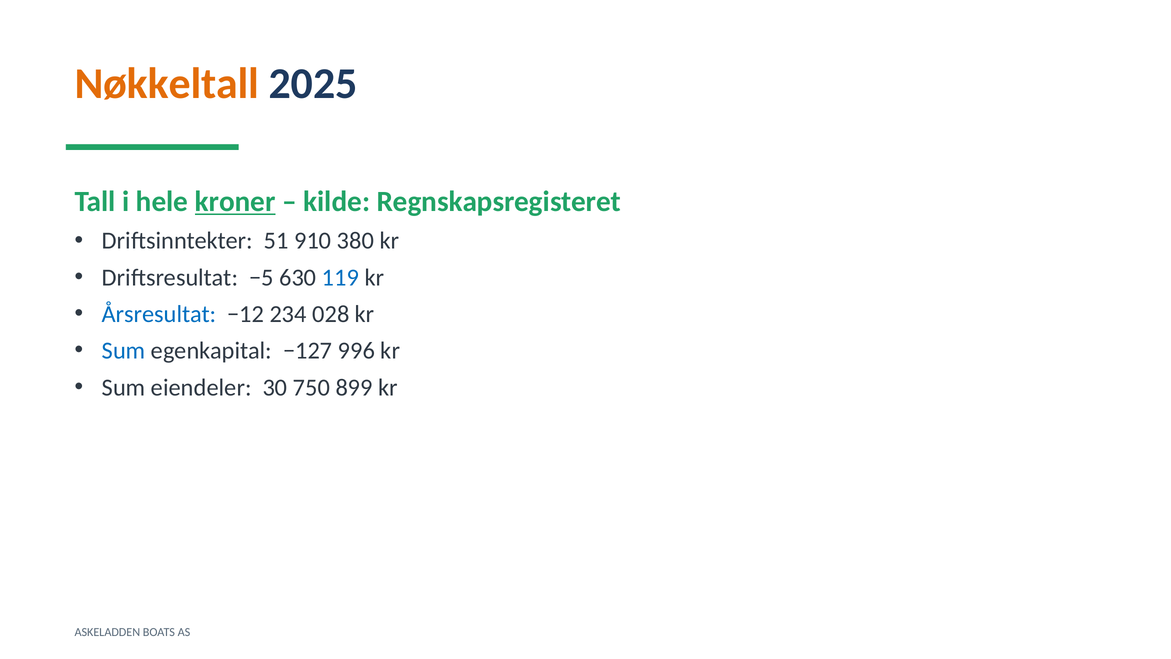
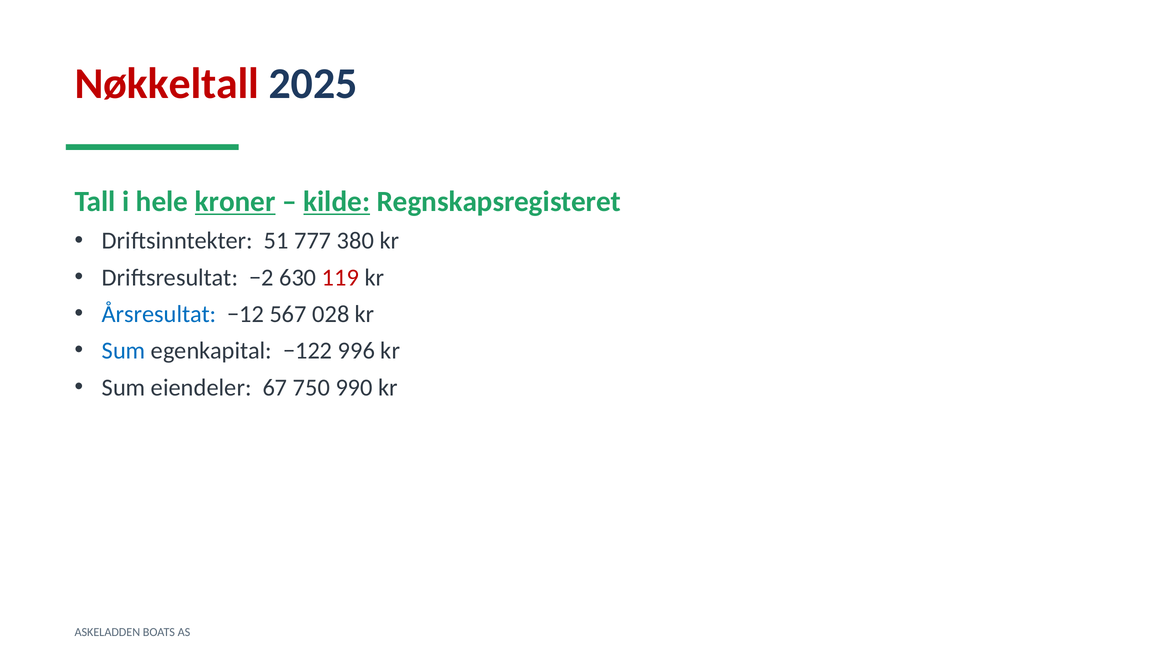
Nøkkeltall colour: orange -> red
kilde underline: none -> present
910: 910 -> 777
−5: −5 -> −2
119 colour: blue -> red
234: 234 -> 567
−127: −127 -> −122
30: 30 -> 67
899: 899 -> 990
